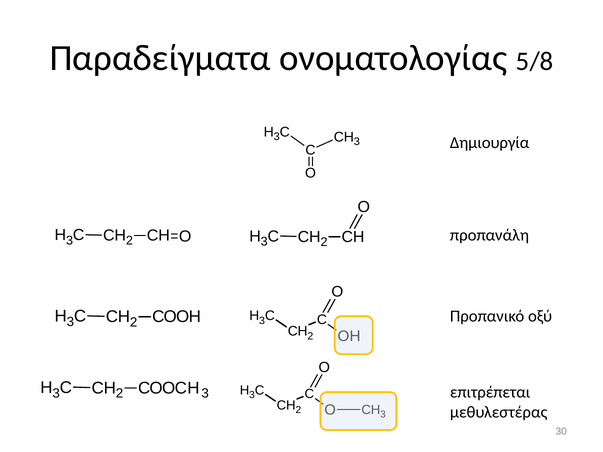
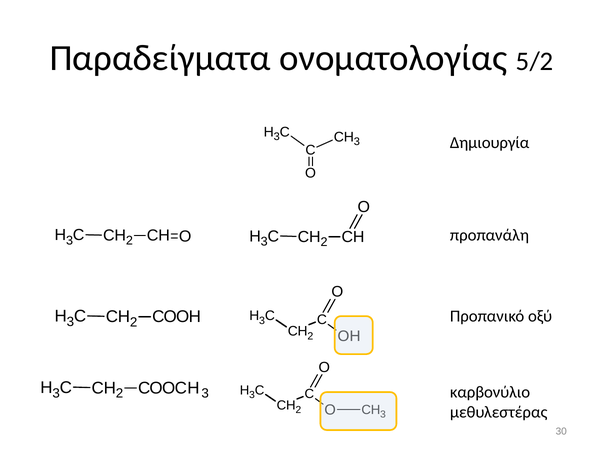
5/8: 5/8 -> 5/2
επιτρέπεται: επιτρέπεται -> καρβονύλιο
